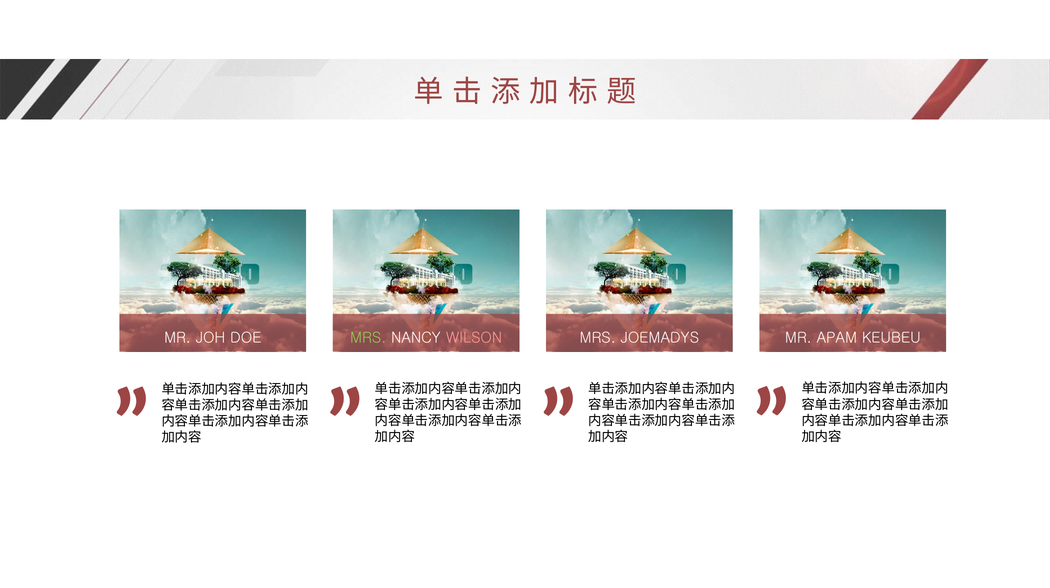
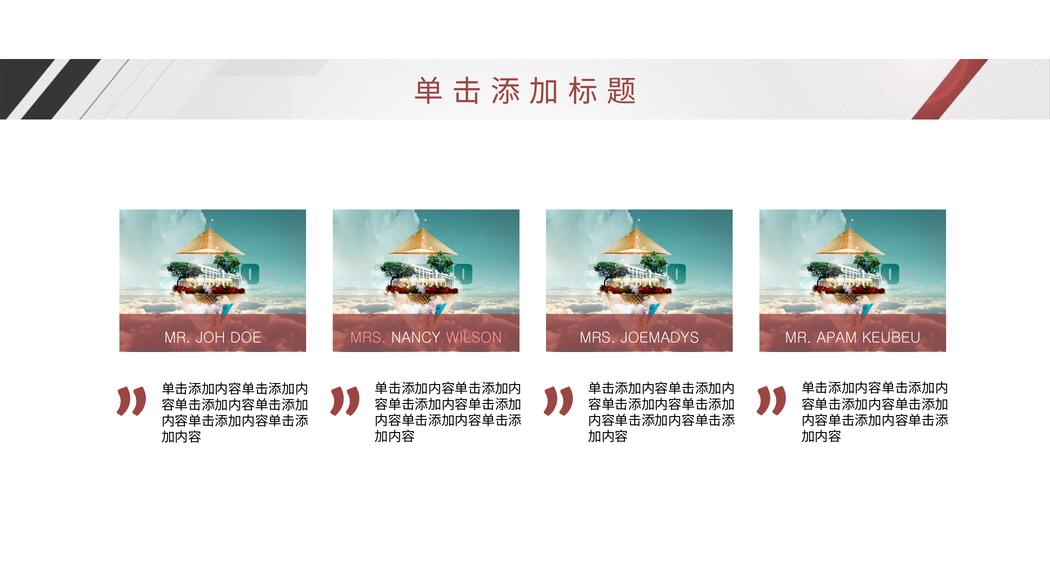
MRS at (368, 338) colour: light green -> pink
